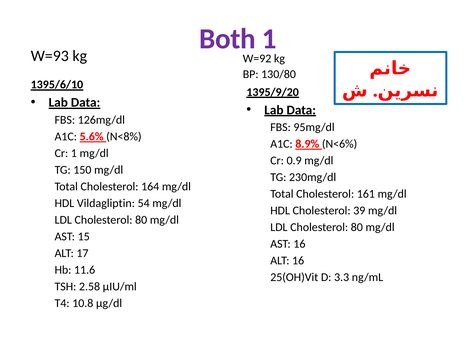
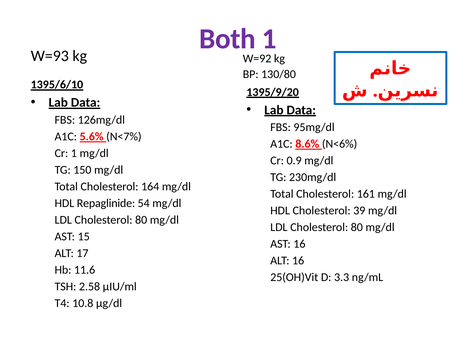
N<8%: N<8% -> N<7%
8.9%: 8.9% -> 8.6%
Vildagliptin: Vildagliptin -> Repaglinide
